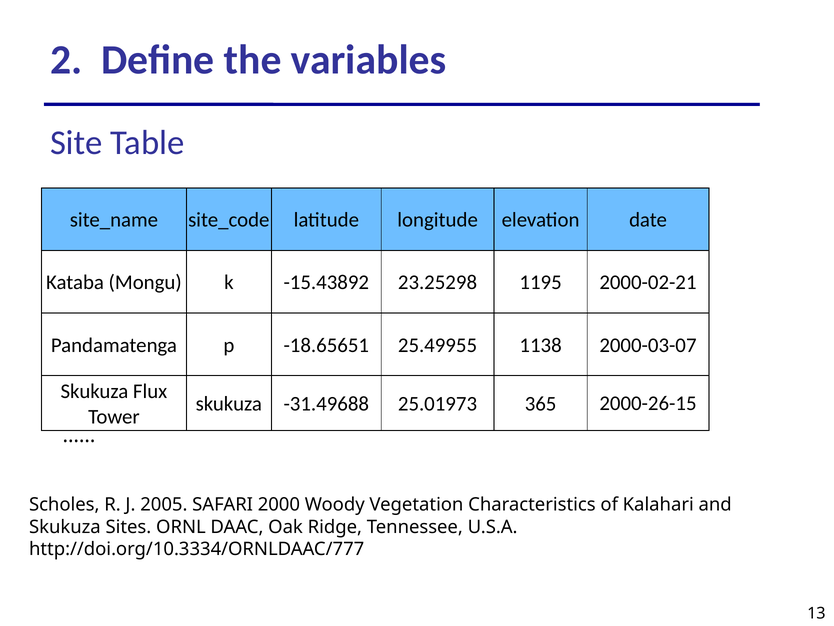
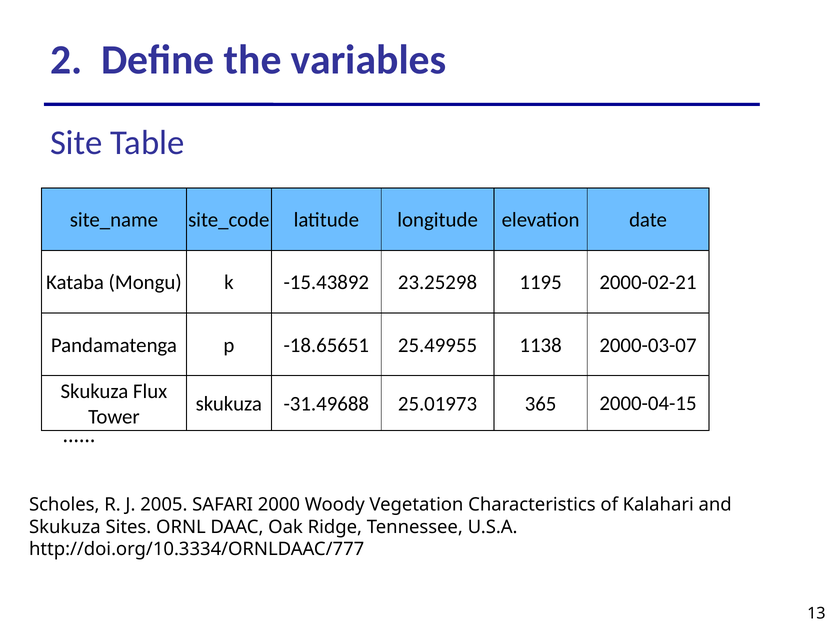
2000-26-15: 2000-26-15 -> 2000-04-15
